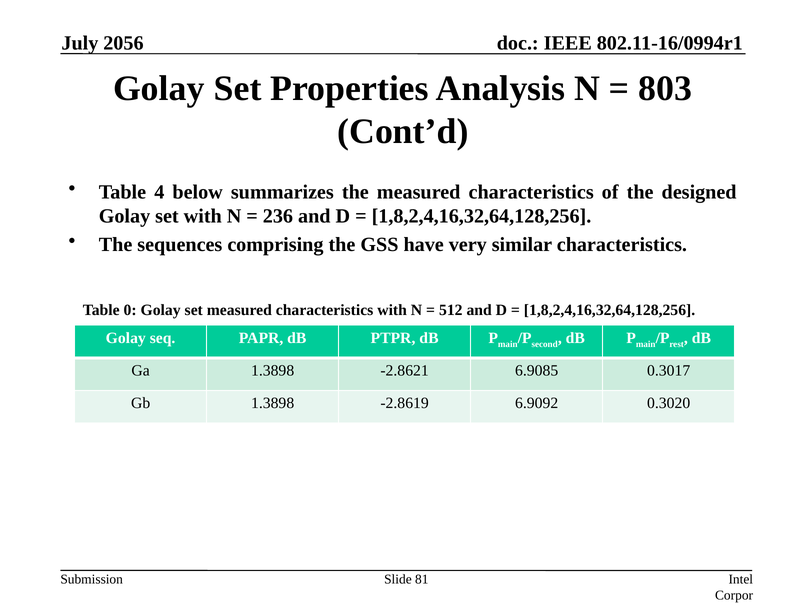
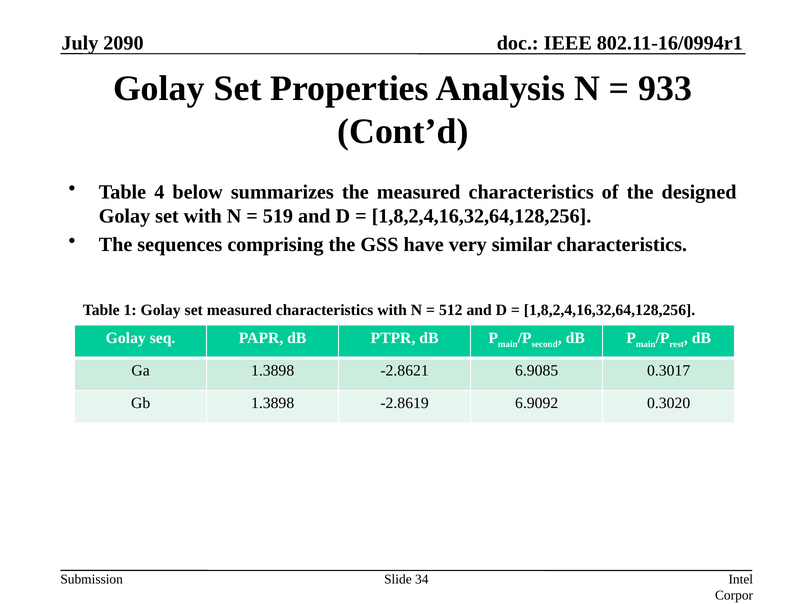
2056: 2056 -> 2090
803: 803 -> 933
236: 236 -> 519
0: 0 -> 1
81: 81 -> 34
